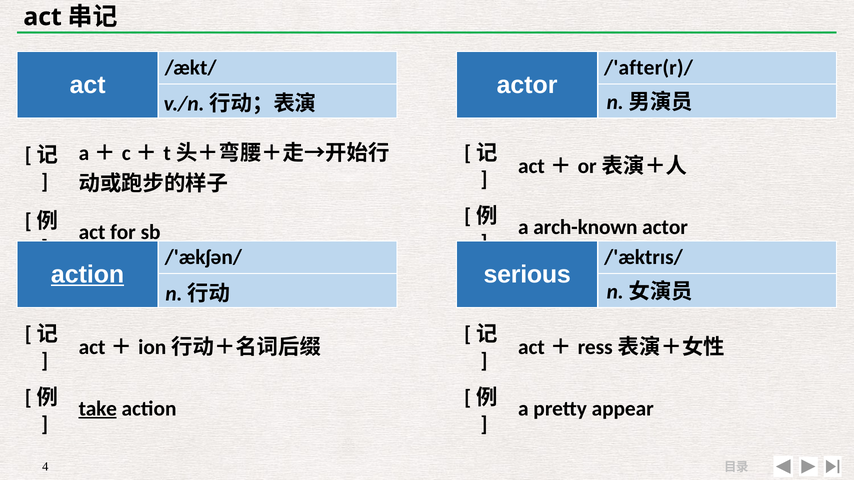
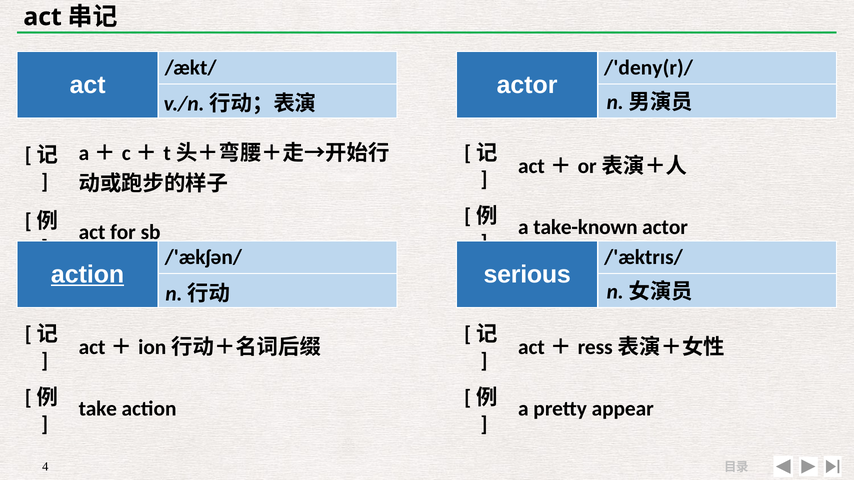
/'after(r)/: /'after(r)/ -> /'deny(r)/
arch-known: arch-known -> take-known
take underline: present -> none
